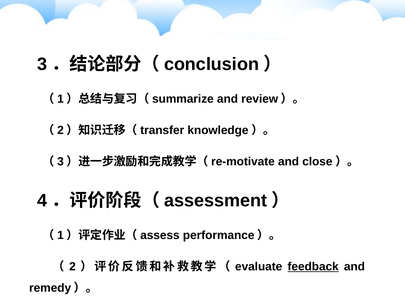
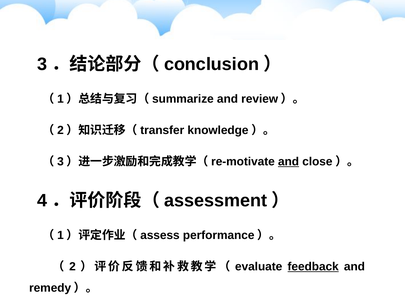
and at (289, 162) underline: none -> present
